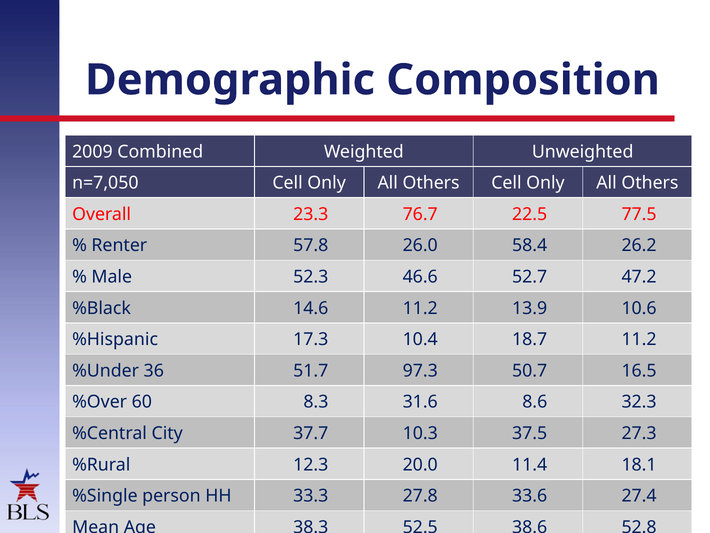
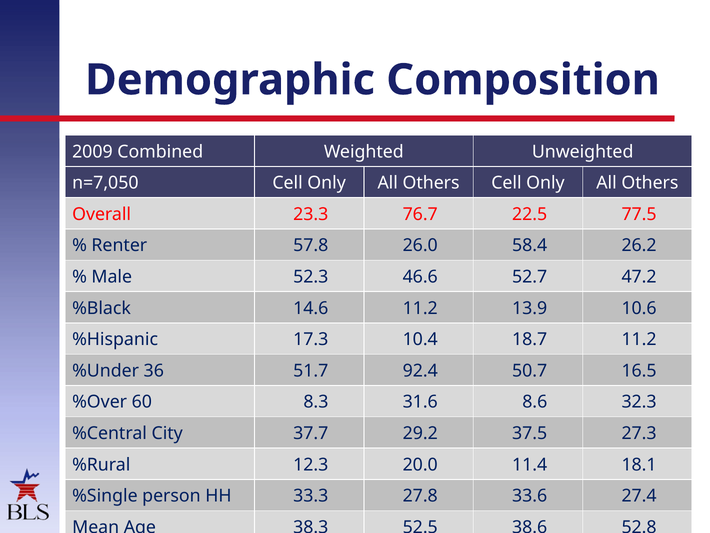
97.3: 97.3 -> 92.4
10.3: 10.3 -> 29.2
